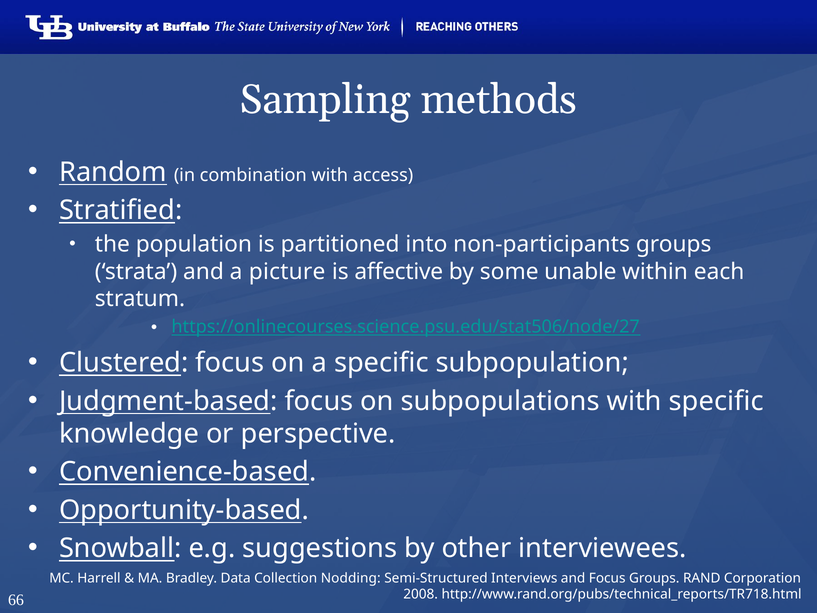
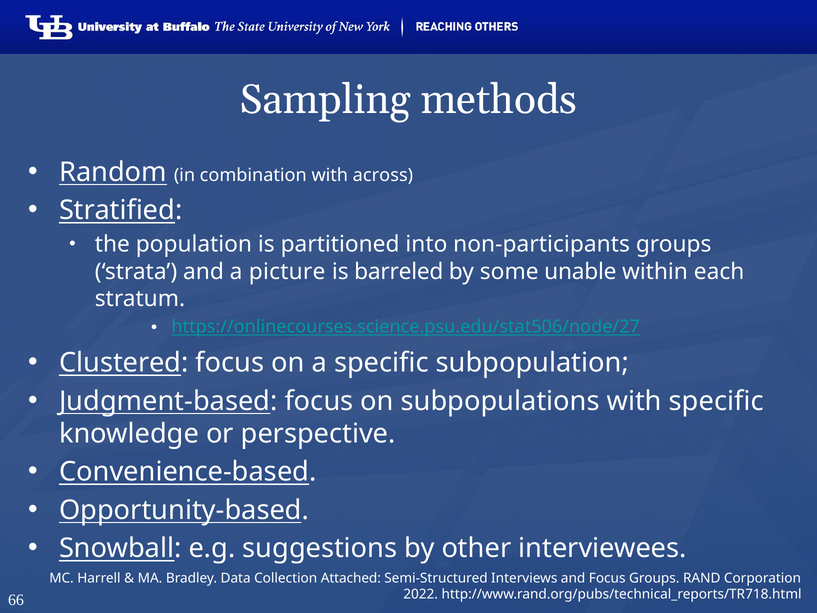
access: access -> across
affective: affective -> barreled
Nodding: Nodding -> Attached
2008: 2008 -> 2022
